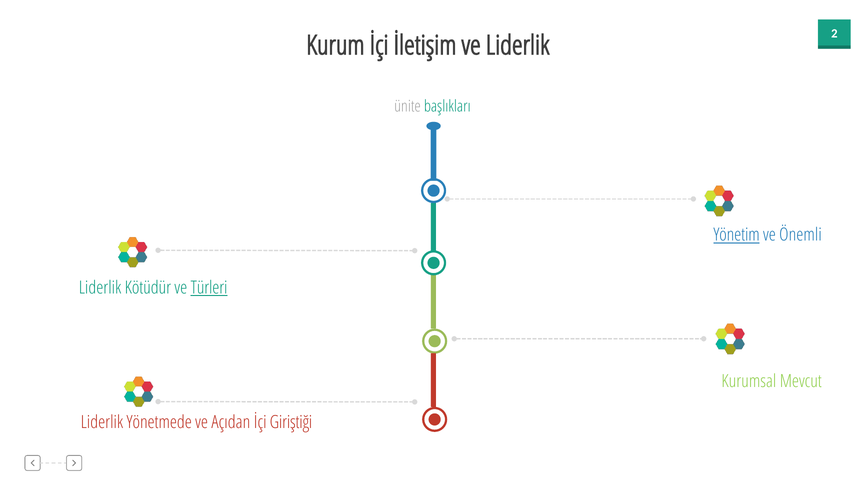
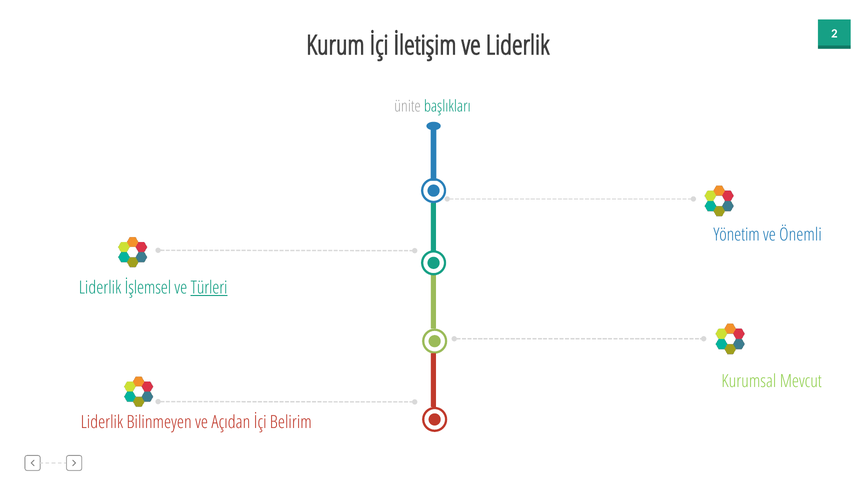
Yönetim underline: present -> none
Kötüdür: Kötüdür -> İşlemsel
Yönetmede: Yönetmede -> Bilinmeyen
Giriştiği: Giriştiği -> Belirim
